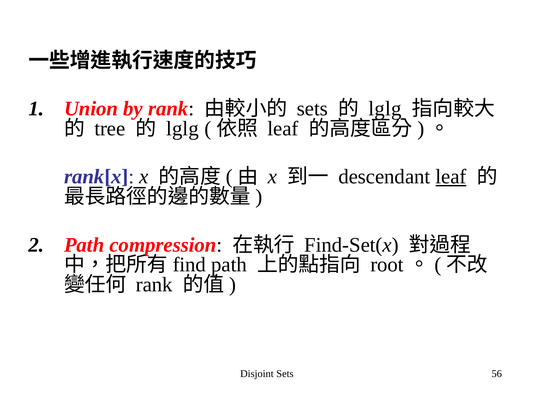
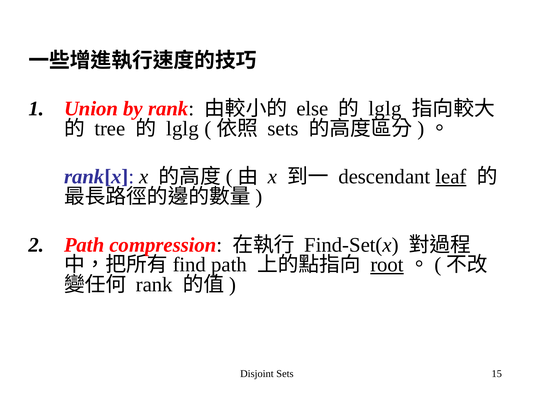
sets at (312, 109): sets -> else
leaf at (283, 129): leaf -> sets
root underline: none -> present
56: 56 -> 15
